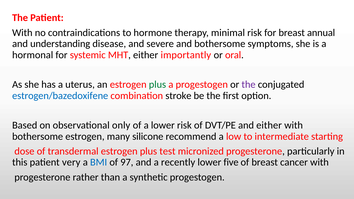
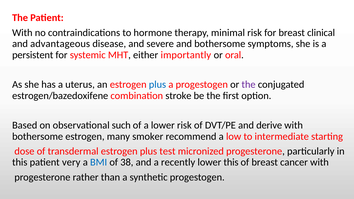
annual: annual -> clinical
understanding: understanding -> advantageous
hormonal: hormonal -> persistent
plus at (157, 85) colour: green -> blue
estrogen/bazedoxifene colour: blue -> black
only: only -> such
and either: either -> derive
silicone: silicone -> smoker
97: 97 -> 38
lower five: five -> this
